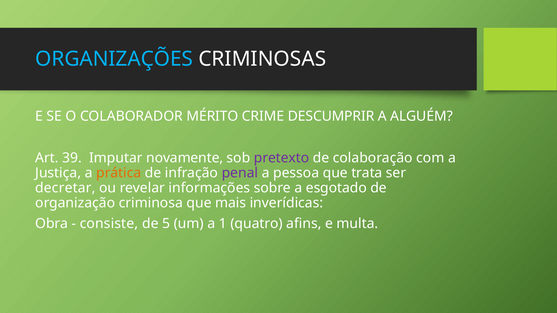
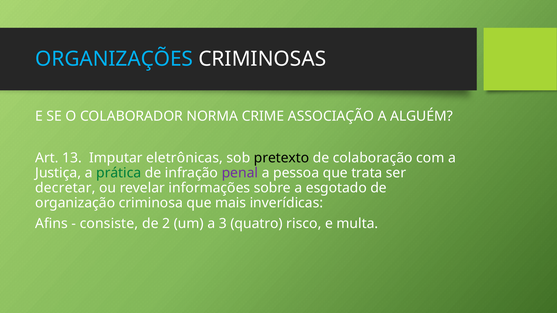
MÉRITO: MÉRITO -> NORMA
DESCUMPRIR: DESCUMPRIR -> ASSOCIAÇÃO
39: 39 -> 13
novamente: novamente -> eletrônicas
pretexto colour: purple -> black
prática colour: orange -> green
Obra: Obra -> Afins
5: 5 -> 2
1: 1 -> 3
afins: afins -> risco
